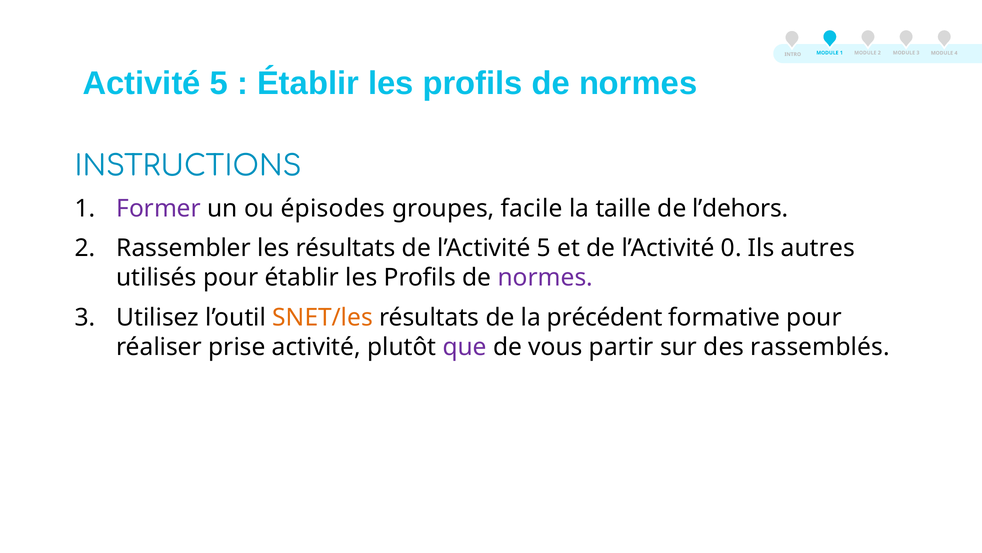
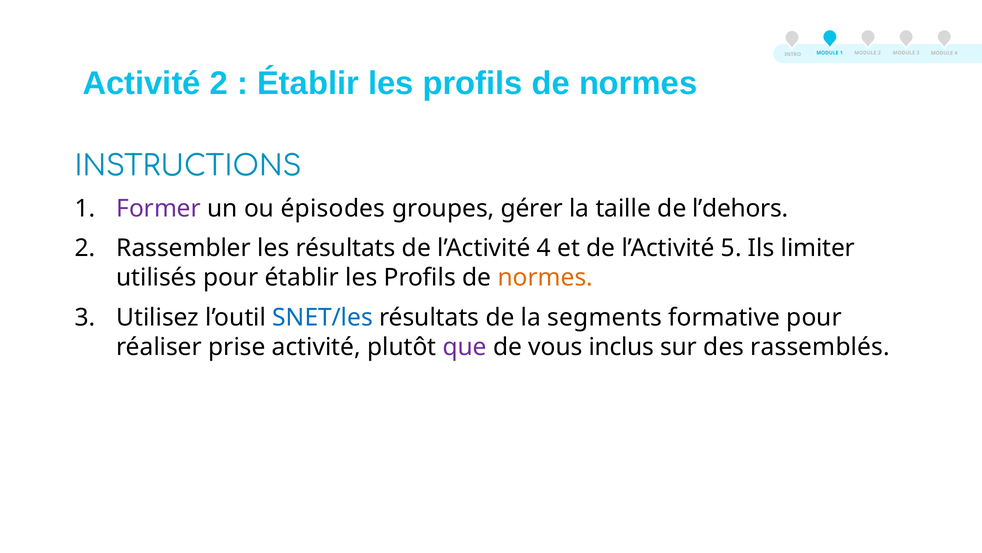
Activité 5: 5 -> 2
facile: facile -> gérer
l’Activité 5: 5 -> 4
0: 0 -> 5
autres: autres -> limiter
normes at (545, 277) colour: purple -> orange
SNET/les colour: orange -> blue
précédent: précédent -> segments
partir: partir -> inclus
